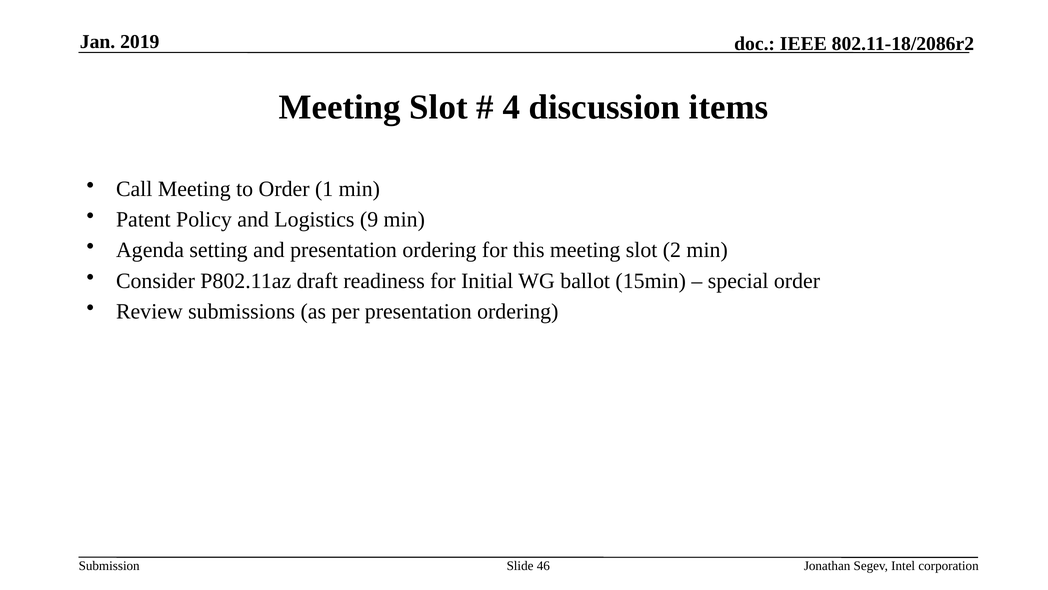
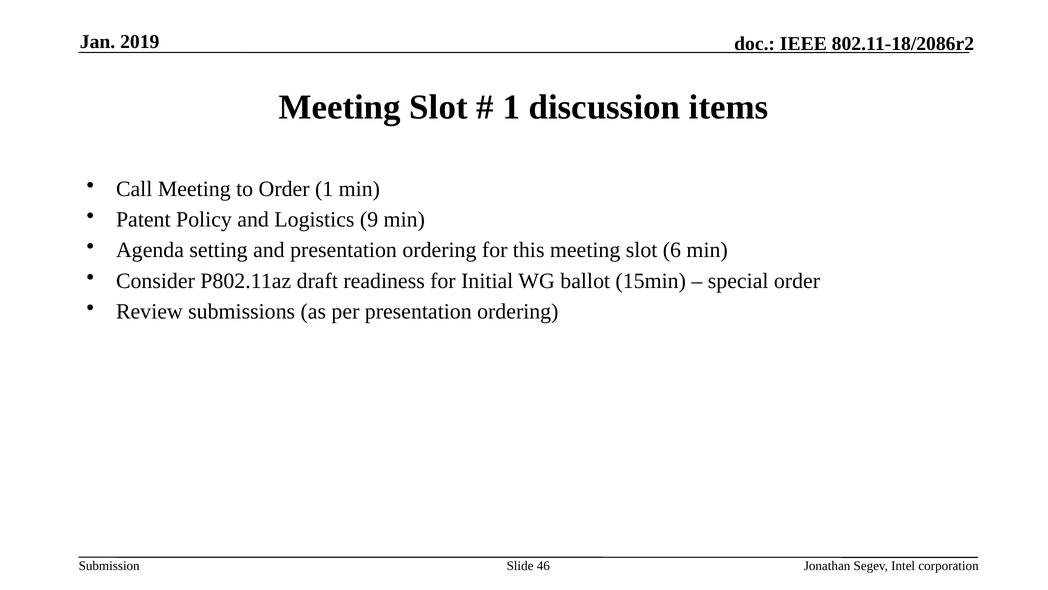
4 at (511, 107): 4 -> 1
2: 2 -> 6
